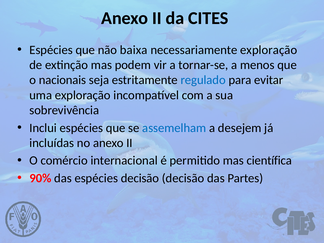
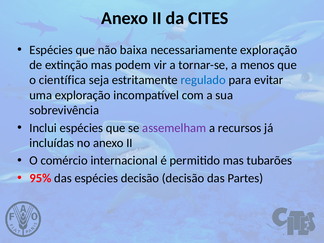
nacionais: nacionais -> científica
assemelham colour: blue -> purple
desejem: desejem -> recursos
científica: científica -> tubarões
90%: 90% -> 95%
